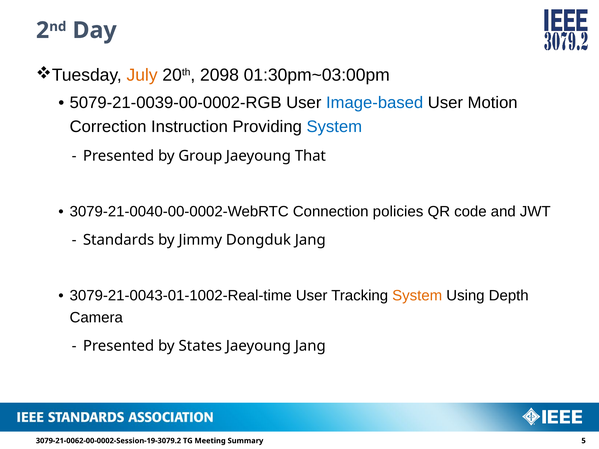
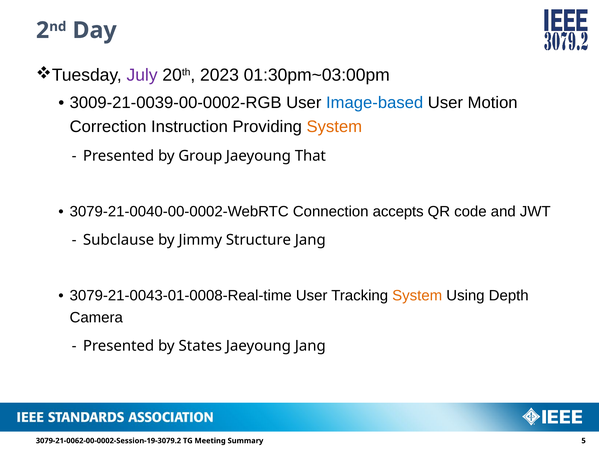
July colour: orange -> purple
2098: 2098 -> 2023
5079-21-0039-00-0002-RGB: 5079-21-0039-00-0002-RGB -> 3009-21-0039-00-0002-RGB
System at (334, 127) colour: blue -> orange
policies: policies -> accepts
Standards: Standards -> Subclause
Dongduk: Dongduk -> Structure
3079-21-0043-01-1002-Real-time: 3079-21-0043-01-1002-Real-time -> 3079-21-0043-01-0008-Real-time
